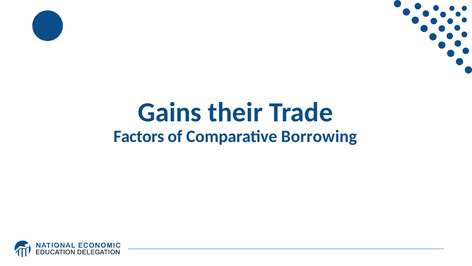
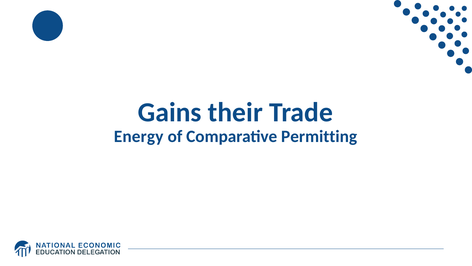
Factors: Factors -> Energy
Borrowing: Borrowing -> Permitting
